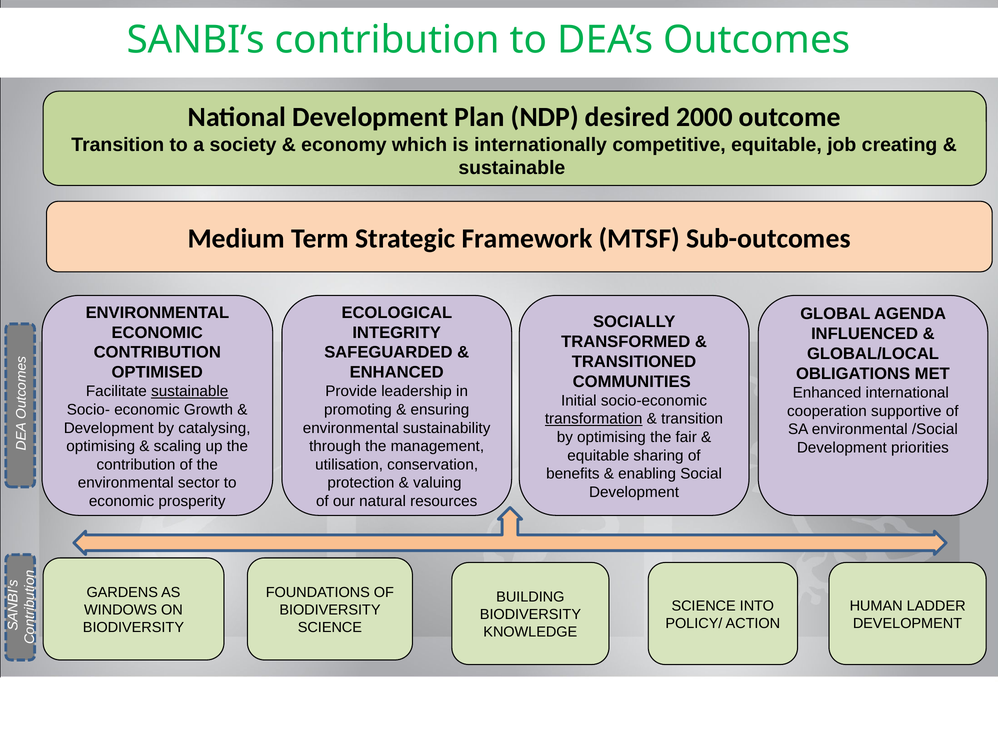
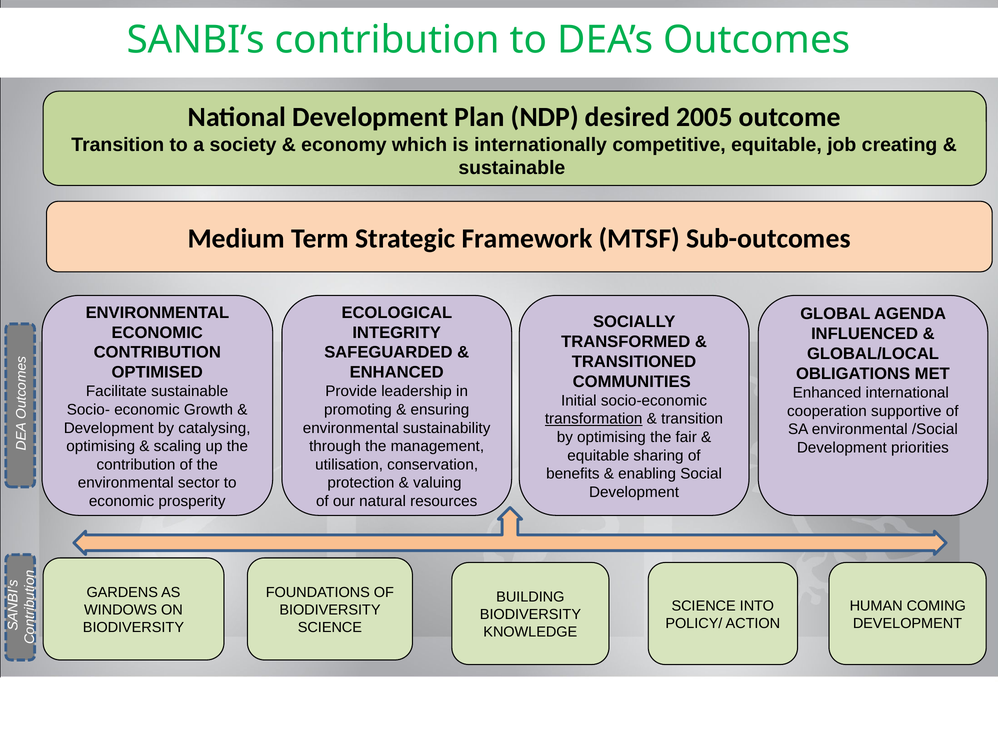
2000: 2000 -> 2005
sustainable at (190, 392) underline: present -> none
LADDER: LADDER -> COMING
